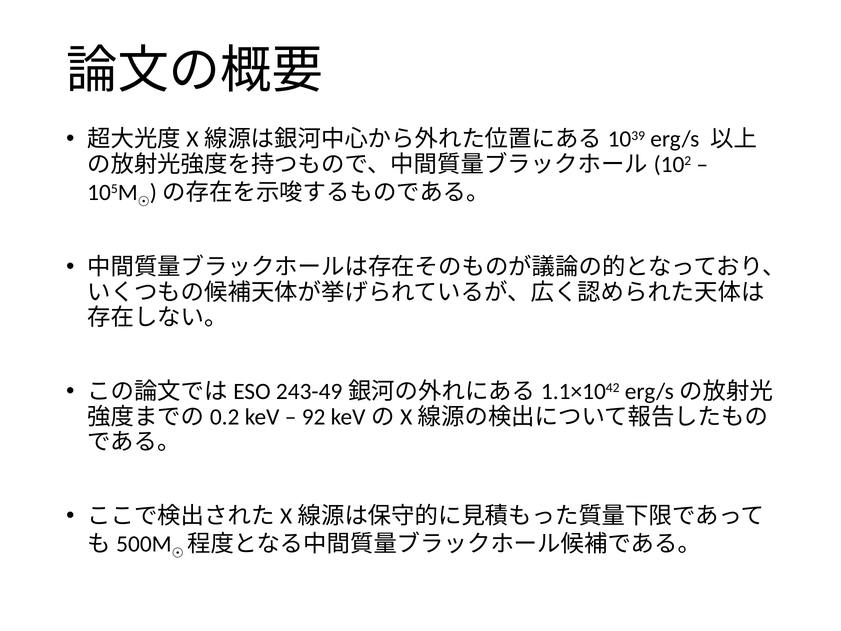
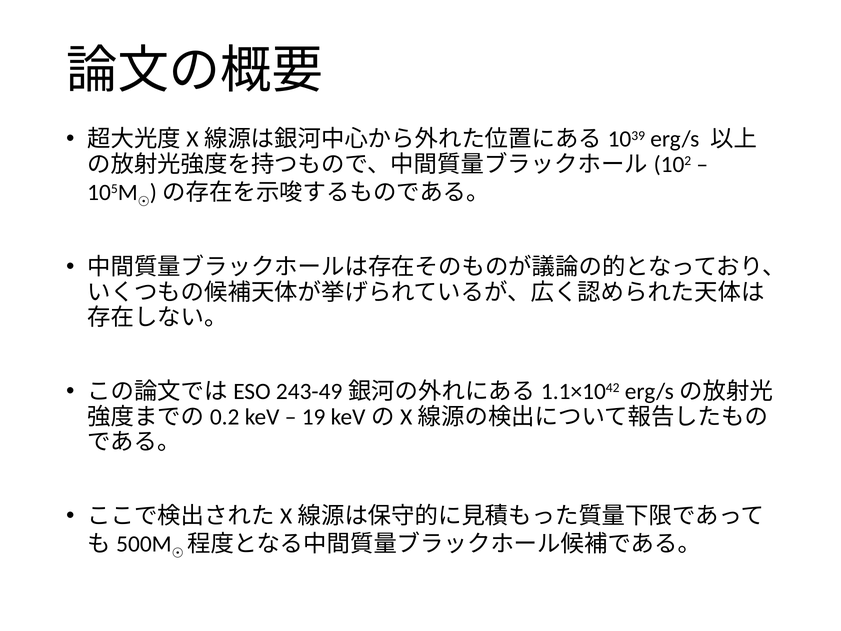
92: 92 -> 19
